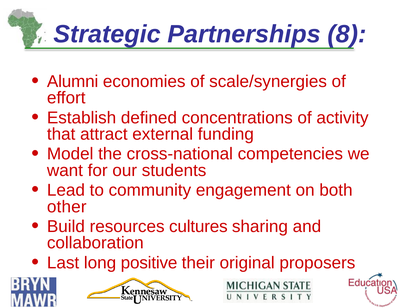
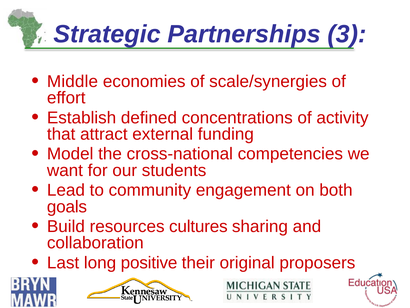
8: 8 -> 3
Alumni: Alumni -> Middle
other: other -> goals
